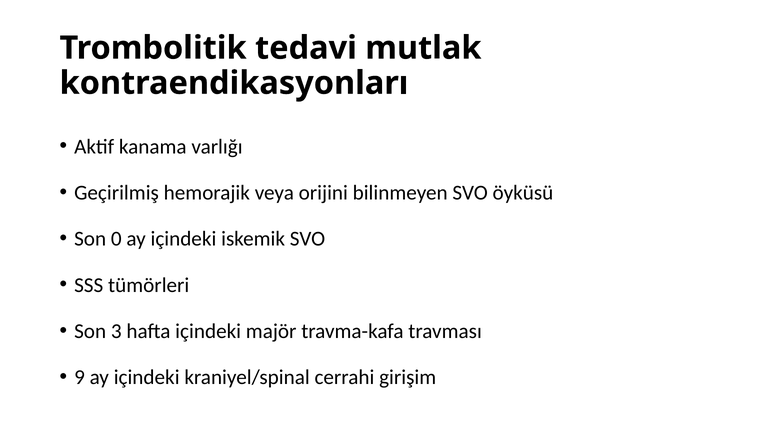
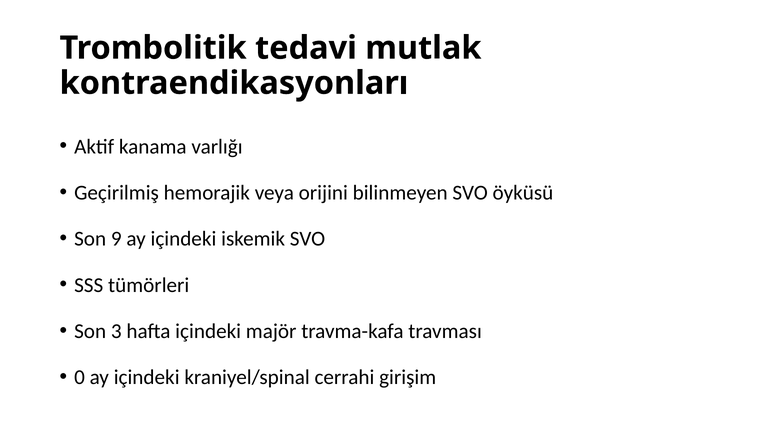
0: 0 -> 9
9: 9 -> 0
